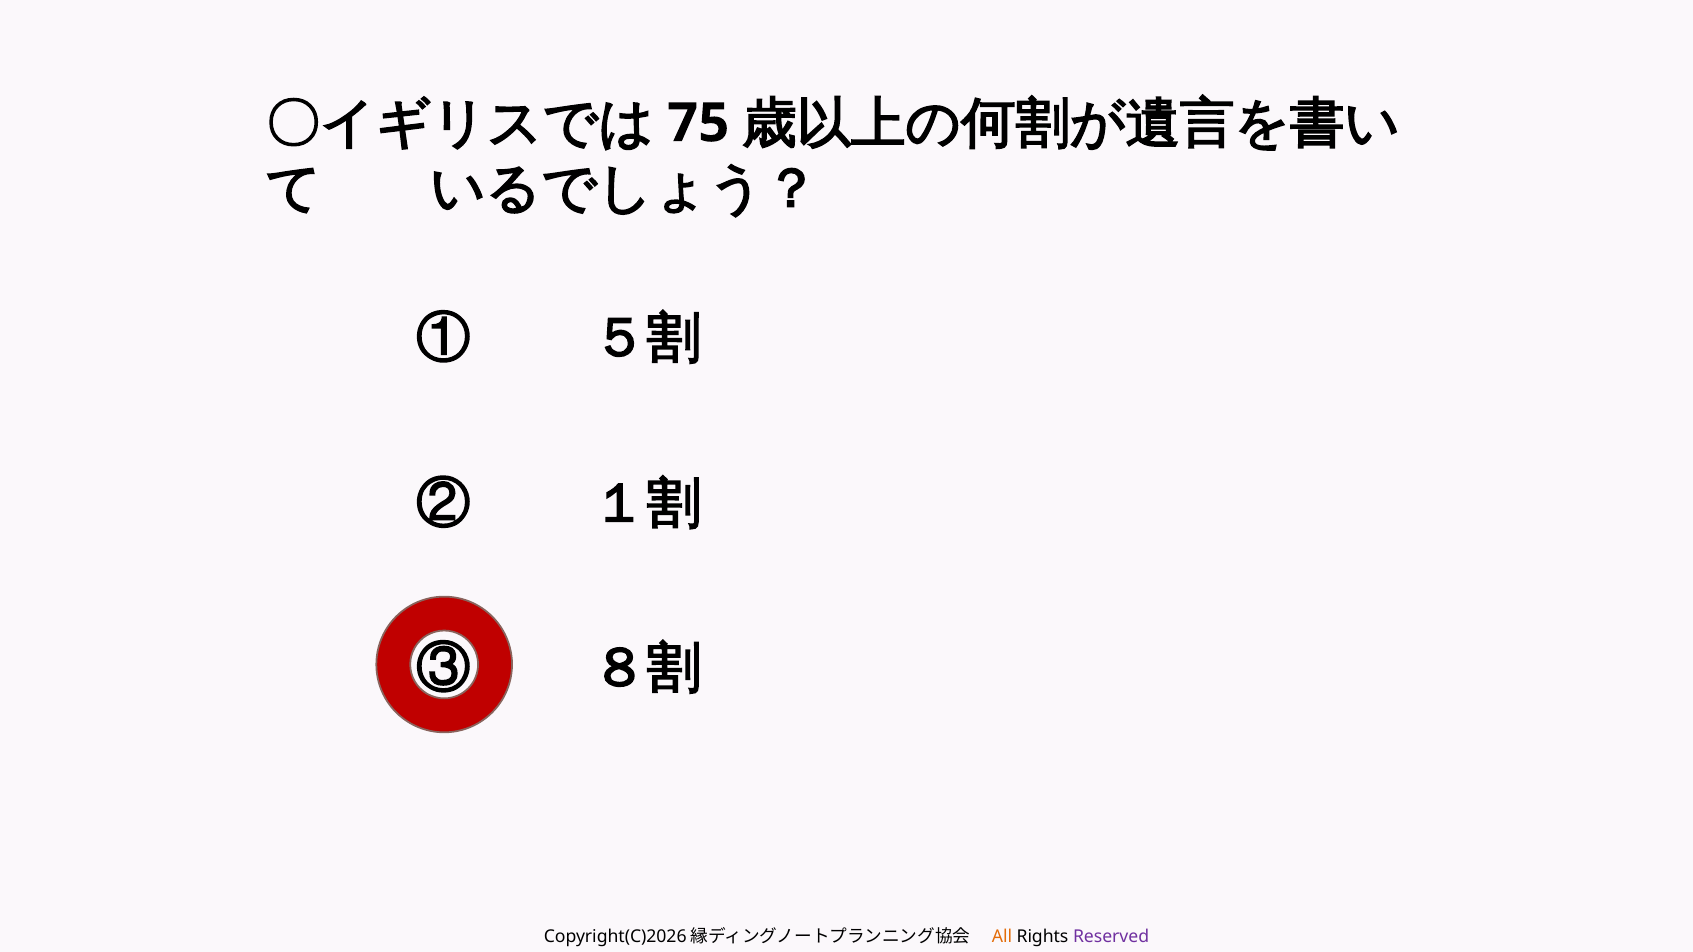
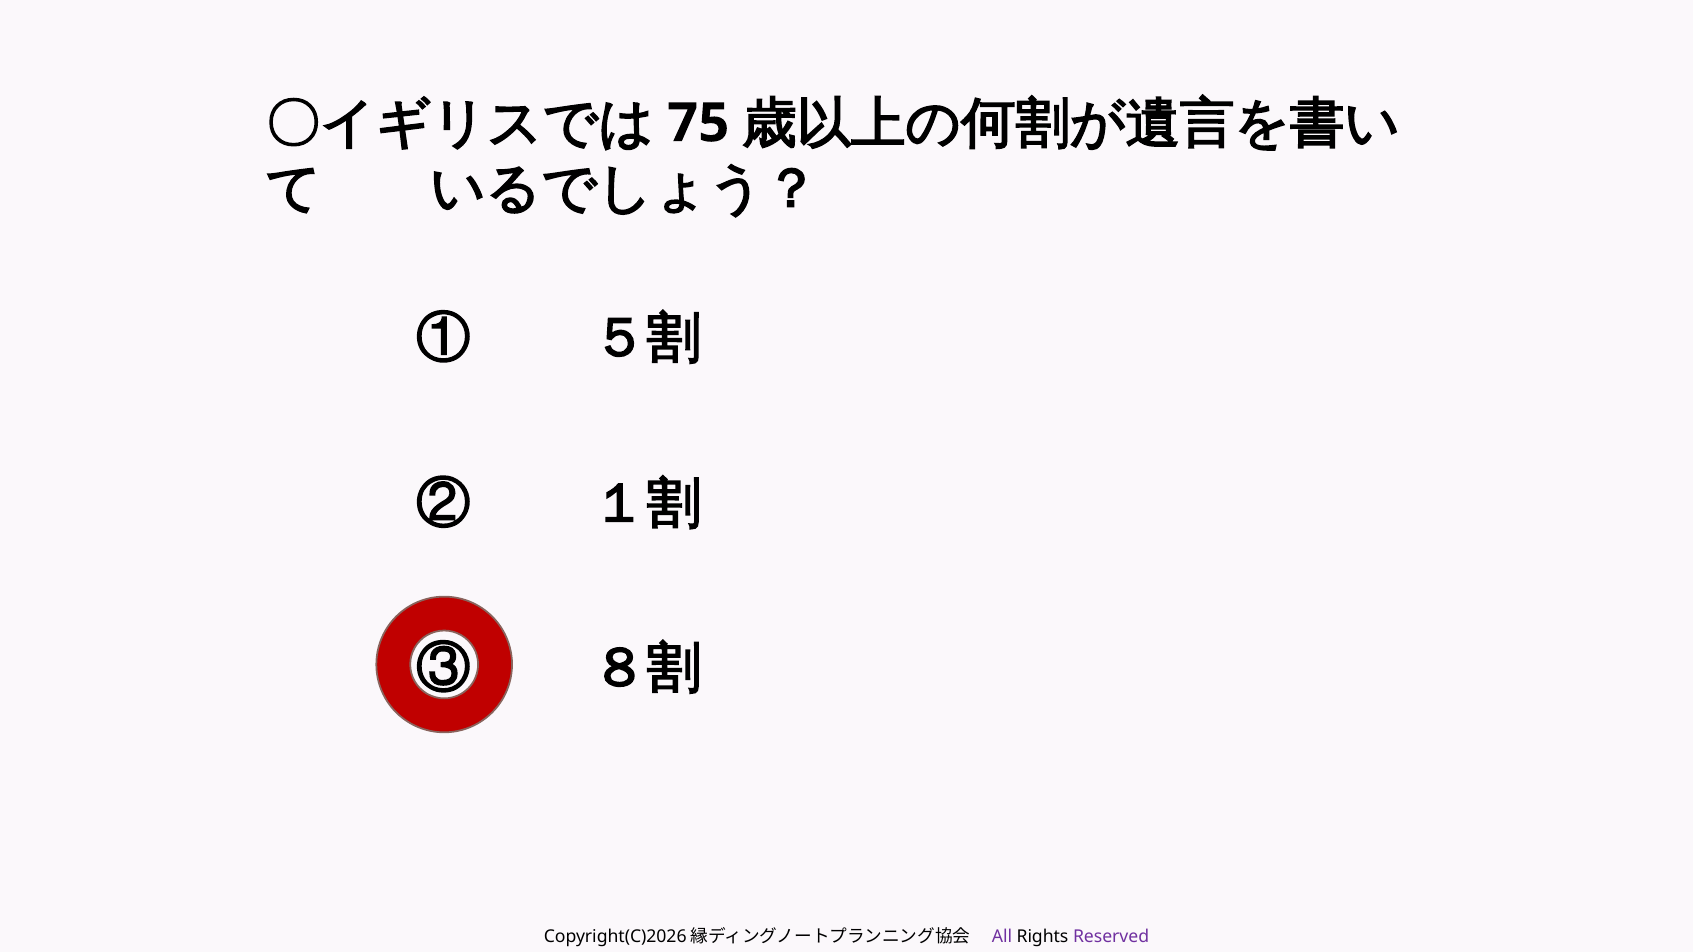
All colour: orange -> purple
